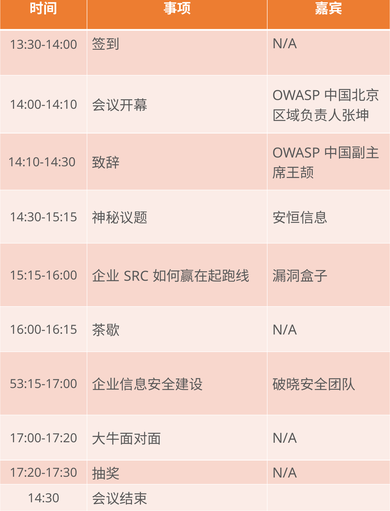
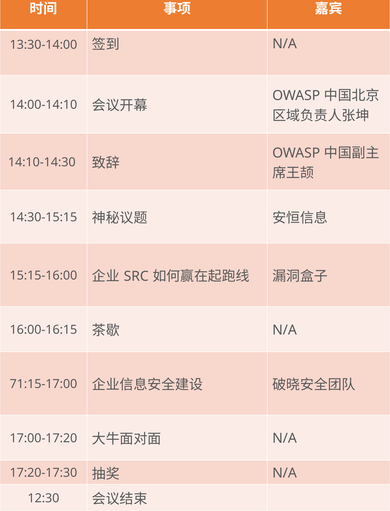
53:15-17:00: 53:15-17:00 -> 71:15-17:00
14:30: 14:30 -> 12:30
